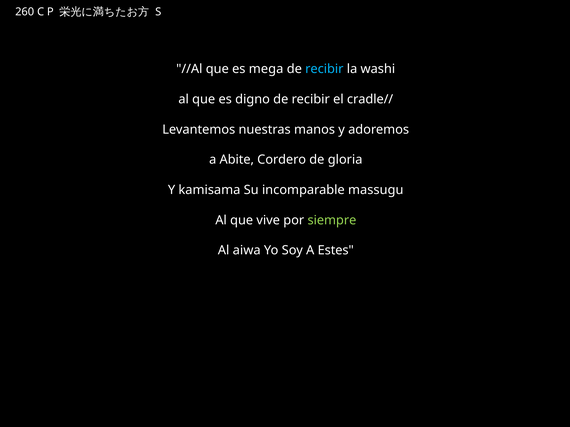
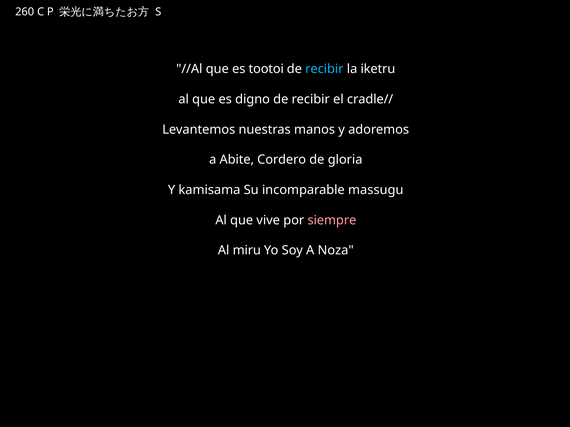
mega: mega -> tootoi
washi: washi -> iketru
siempre colour: light green -> pink
aiwa: aiwa -> miru
Estes: Estes -> Noza
